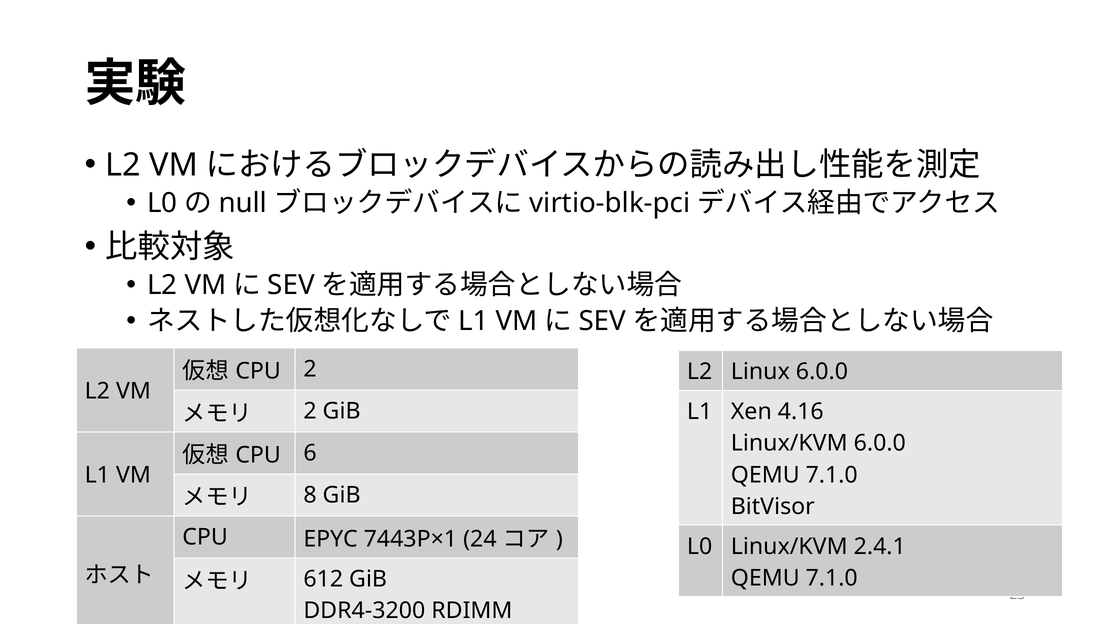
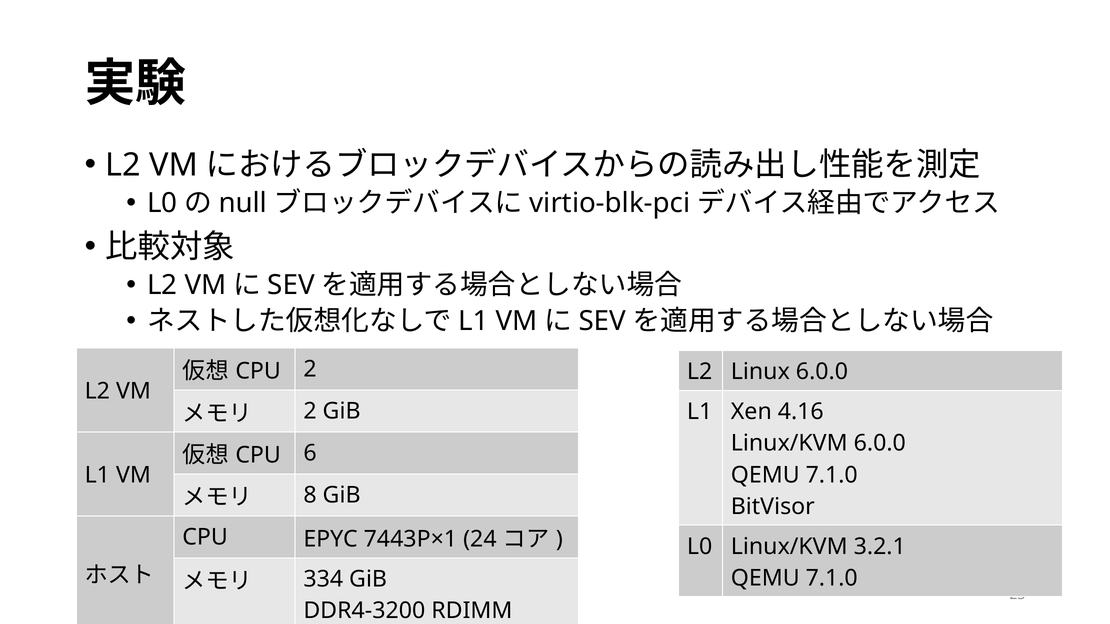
2.4.1: 2.4.1 -> 3.2.1
612: 612 -> 334
